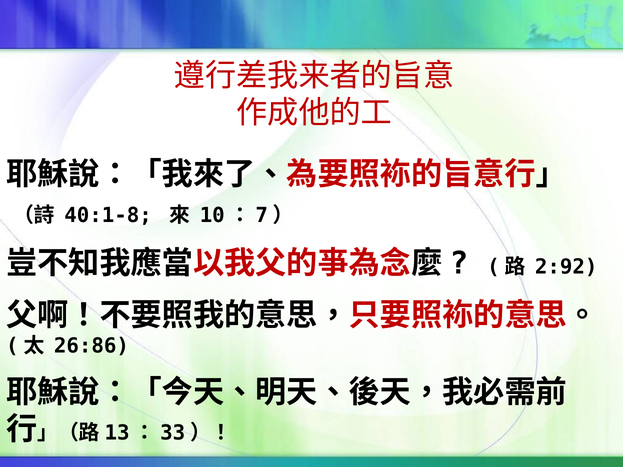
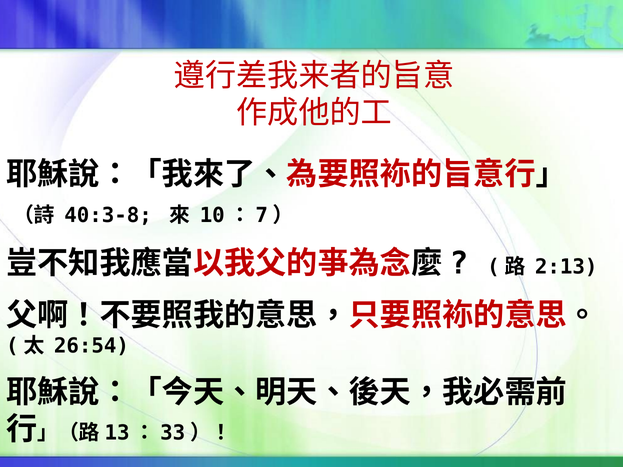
40:1-8: 40:1-8 -> 40:3-8
2:92: 2:92 -> 2:13
26:86: 26:86 -> 26:54
